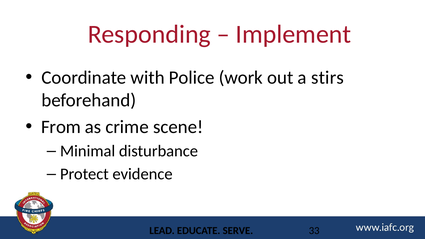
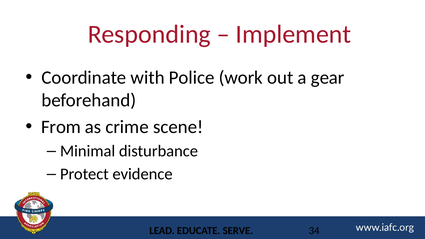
stirs: stirs -> gear
33: 33 -> 34
